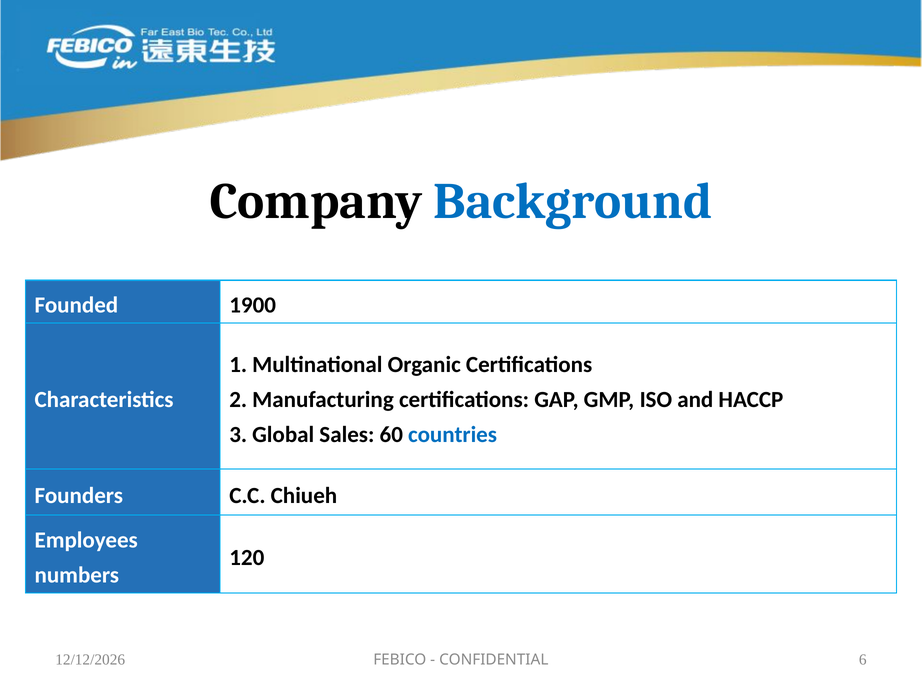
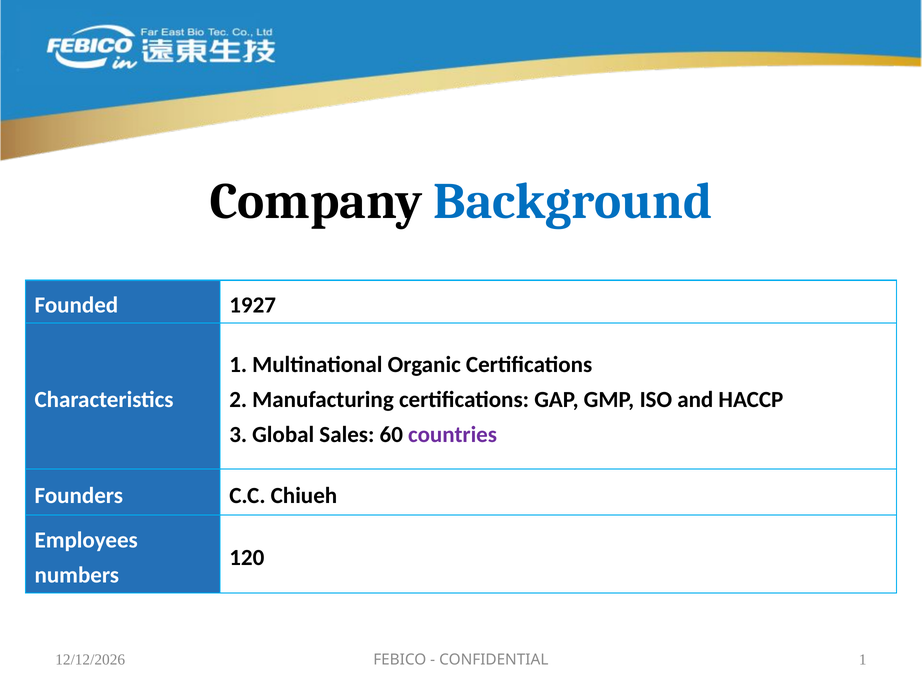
1900: 1900 -> 1927
countries colour: blue -> purple
CONFIDENTIAL 6: 6 -> 1
